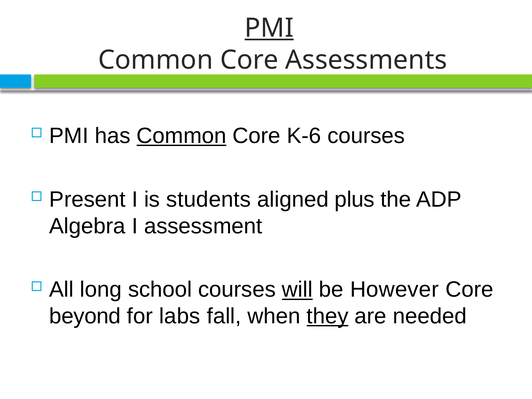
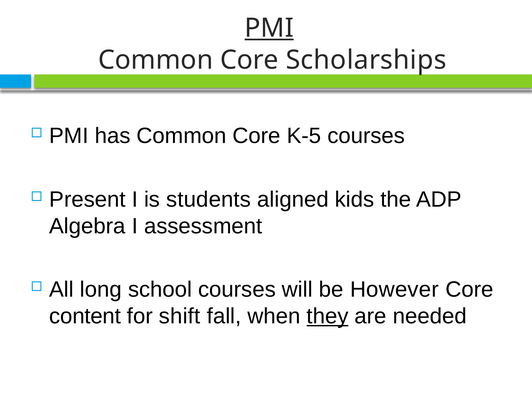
Assessments: Assessments -> Scholarships
Common at (182, 136) underline: present -> none
K-6: K-6 -> K-5
plus: plus -> kids
will underline: present -> none
beyond: beyond -> content
labs: labs -> shift
